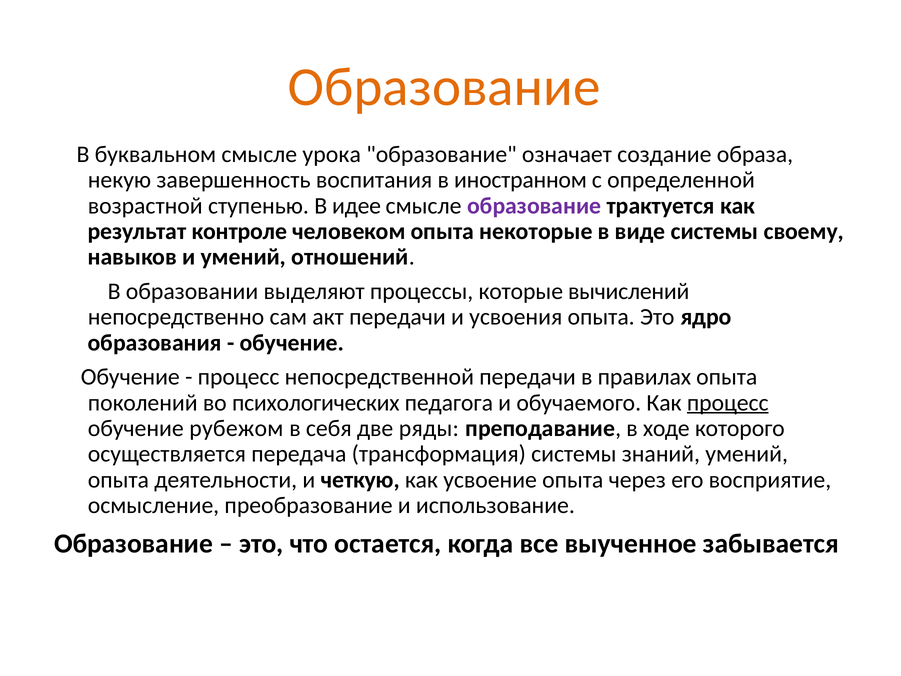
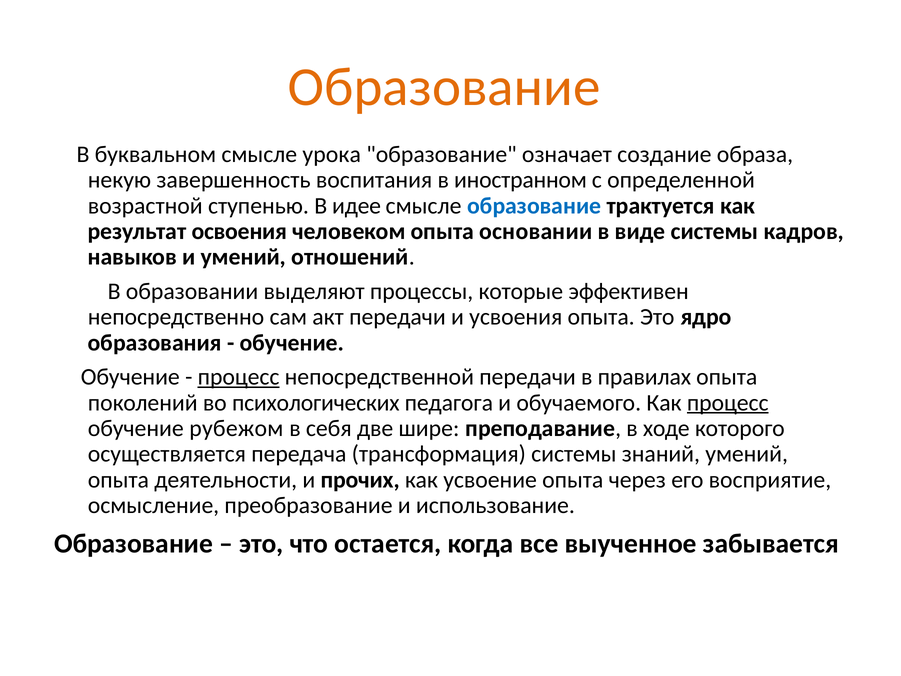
образование at (534, 206) colour: purple -> blue
контроле: контроле -> освоения
некоторые: некоторые -> основании
своему: своему -> кадров
вычислений: вычислений -> эффективен
процесс at (239, 377) underline: none -> present
ряды: ряды -> шире
четкую: четкую -> прочих
